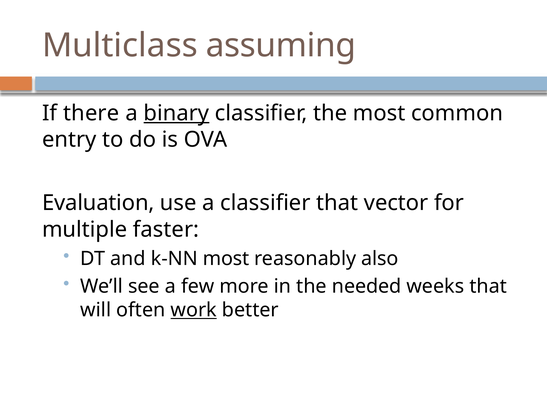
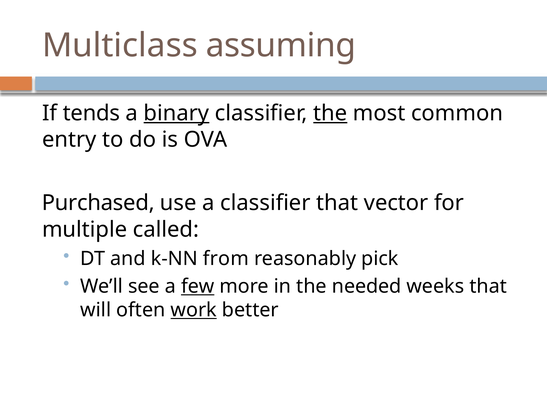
there: there -> tends
the at (330, 113) underline: none -> present
Evaluation: Evaluation -> Purchased
faster: faster -> called
k-NN most: most -> from
also: also -> pick
few underline: none -> present
